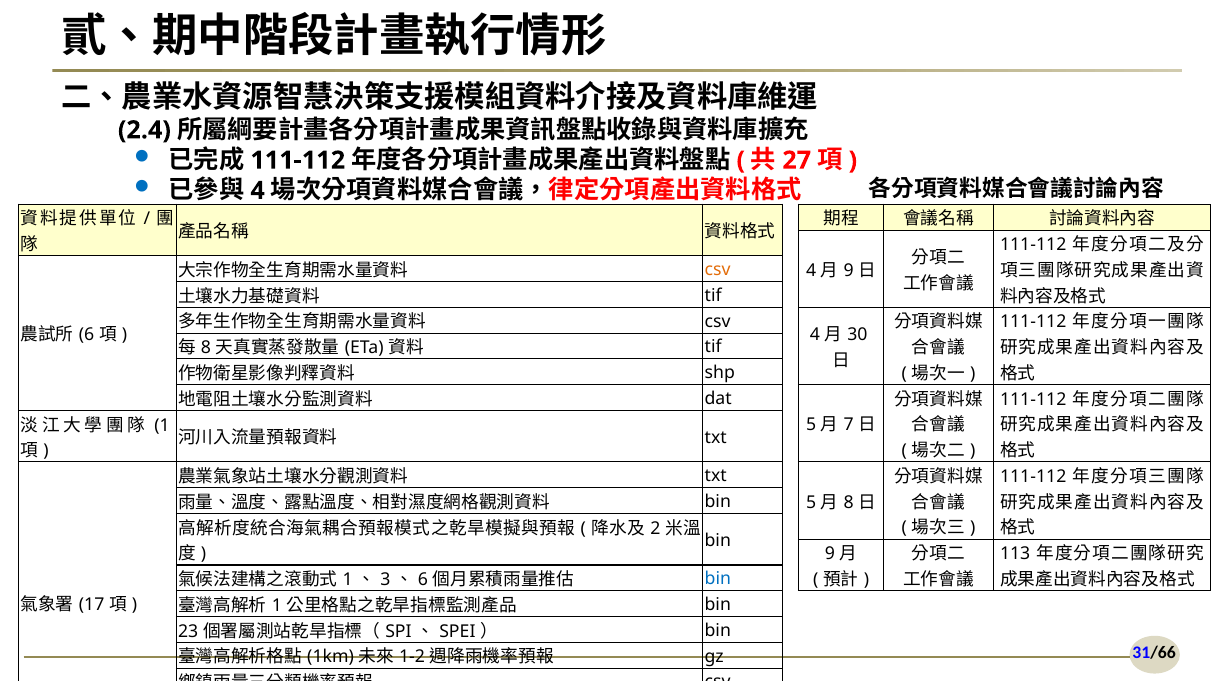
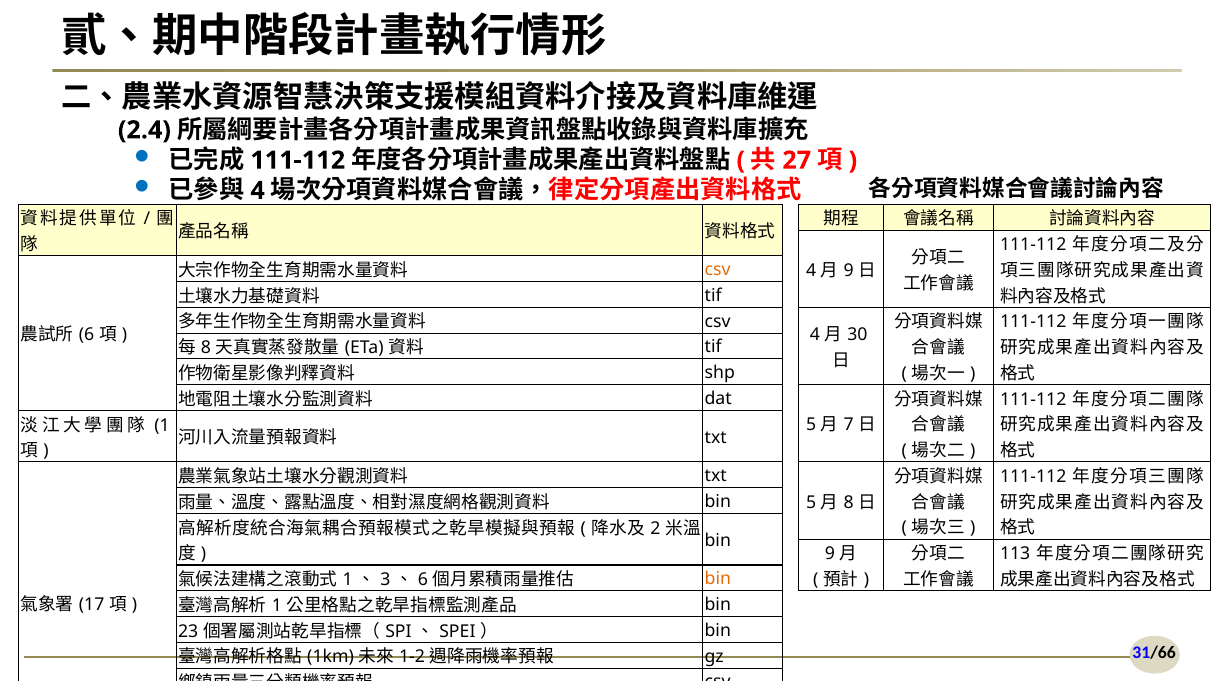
bin at (718, 579) colour: blue -> orange
